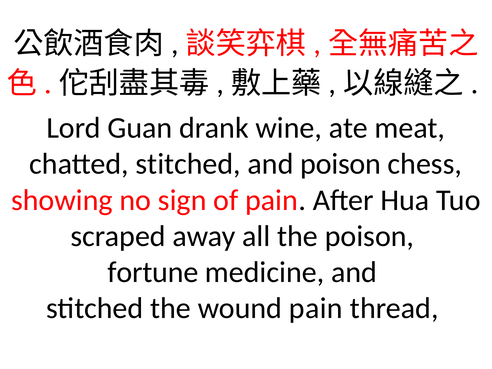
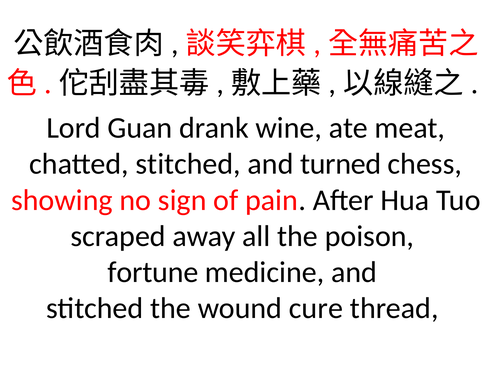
and poison: poison -> turned
wound pain: pain -> cure
